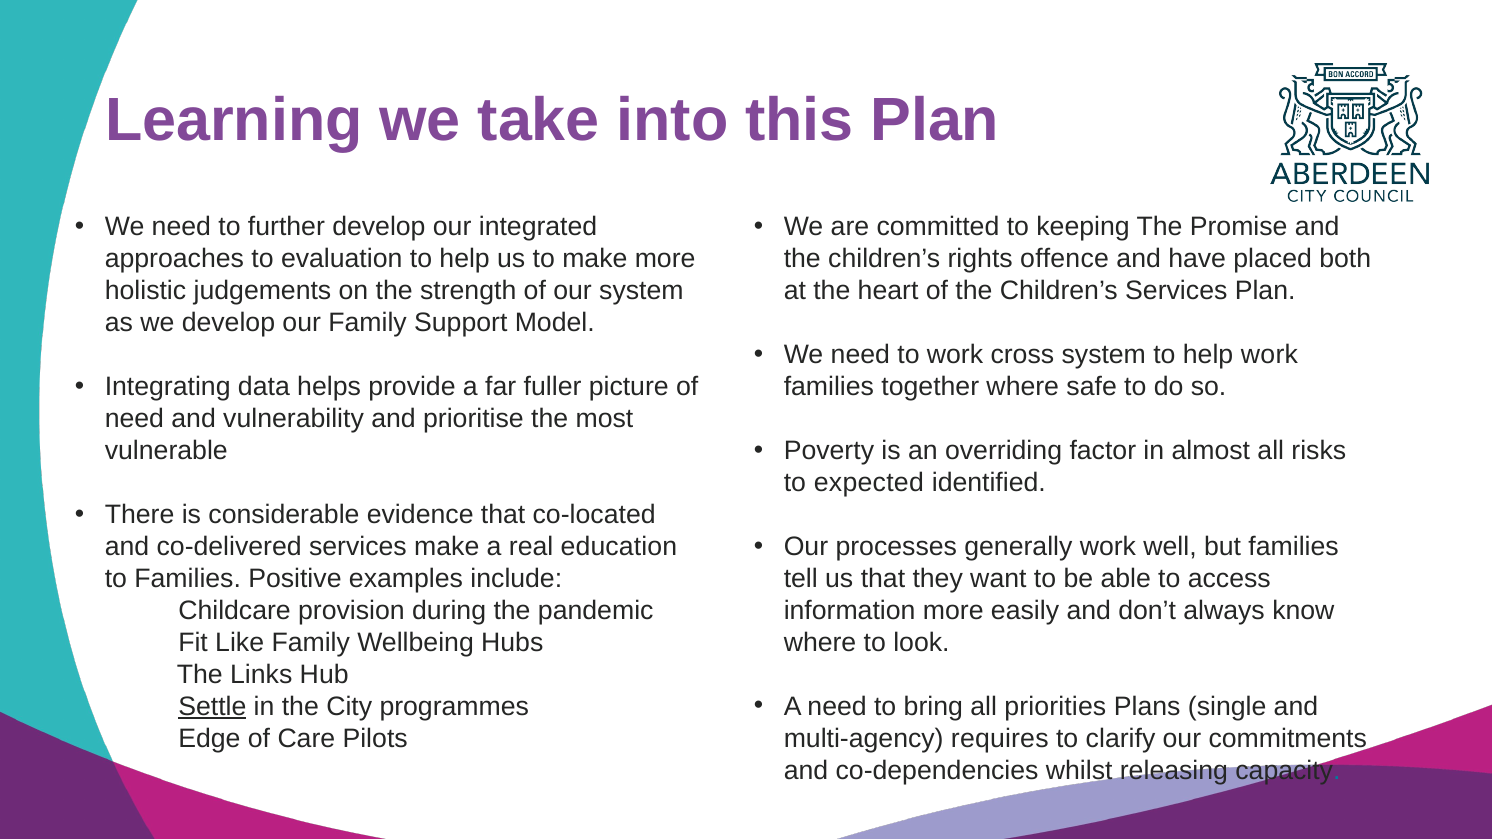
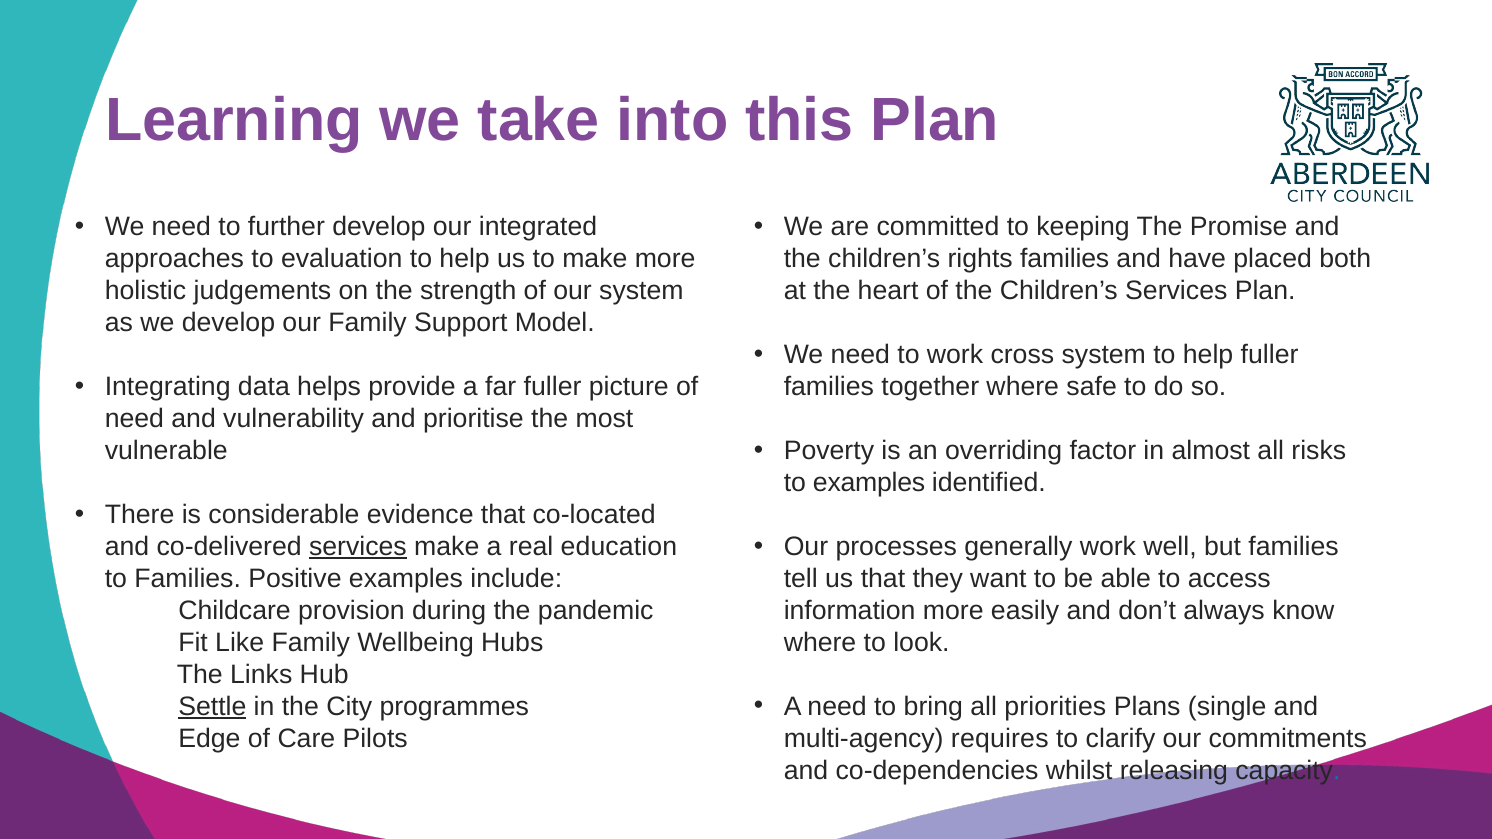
rights offence: offence -> families
help work: work -> fuller
to expected: expected -> examples
services at (358, 547) underline: none -> present
